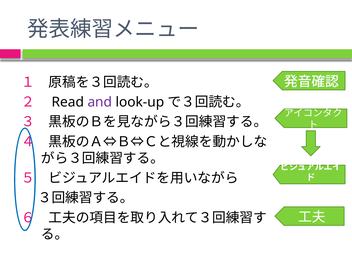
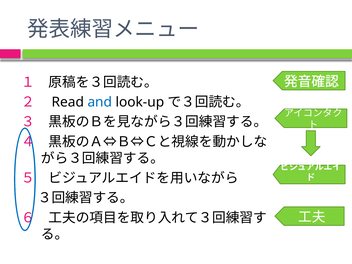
and colour: purple -> blue
